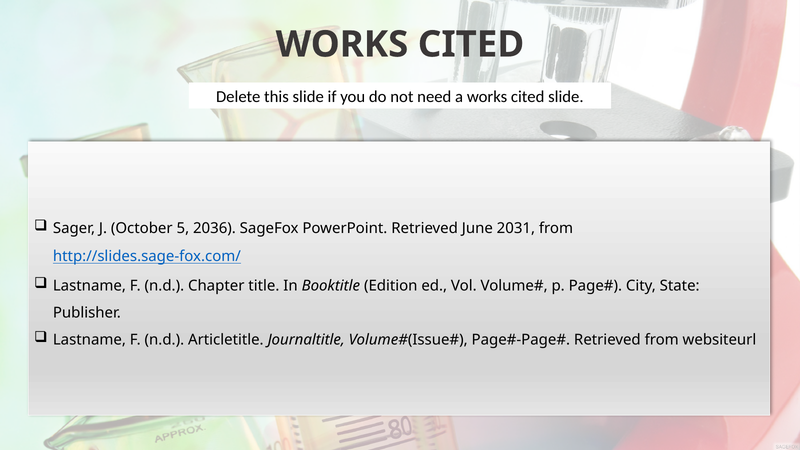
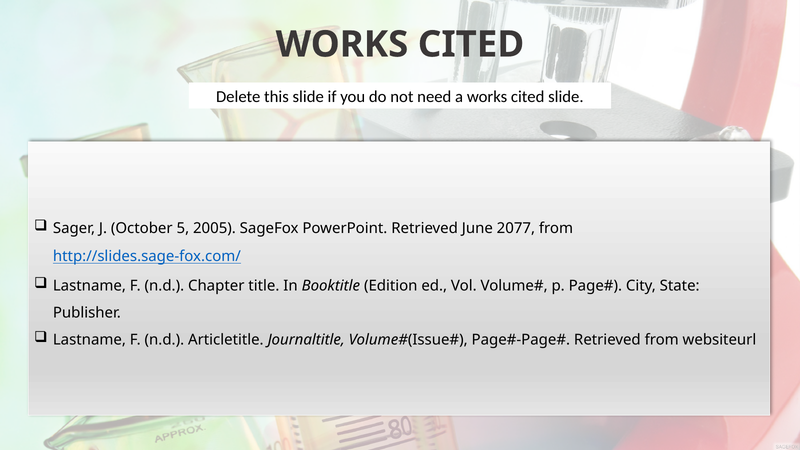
2036: 2036 -> 2005
2031: 2031 -> 2077
